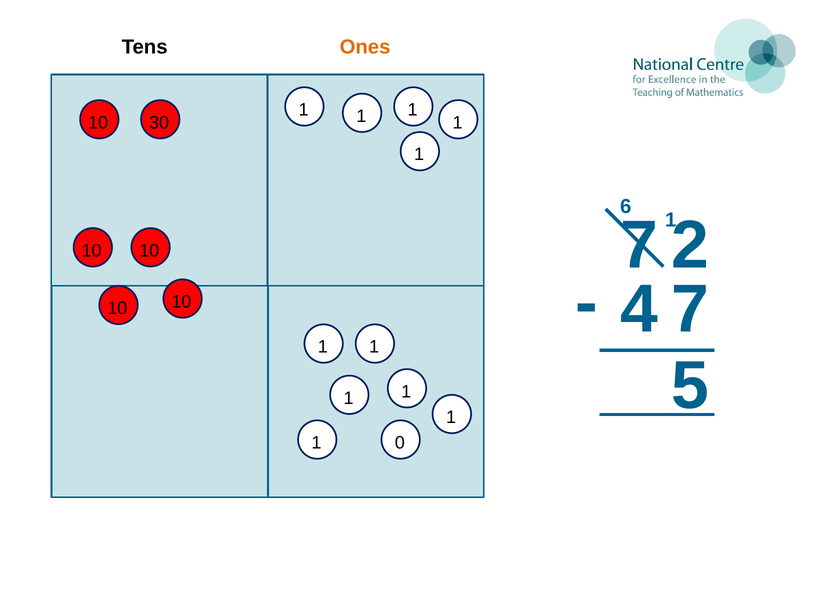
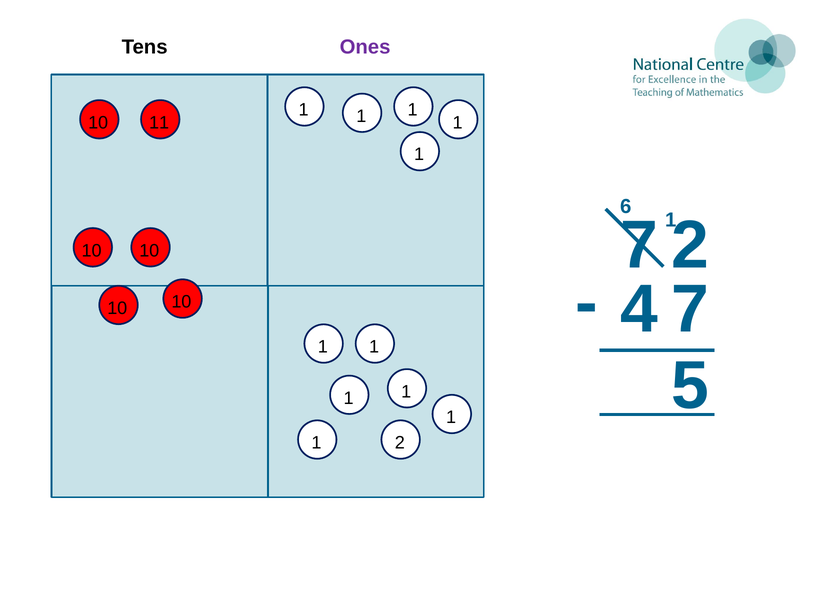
Ones colour: orange -> purple
30: 30 -> 11
0: 0 -> 2
